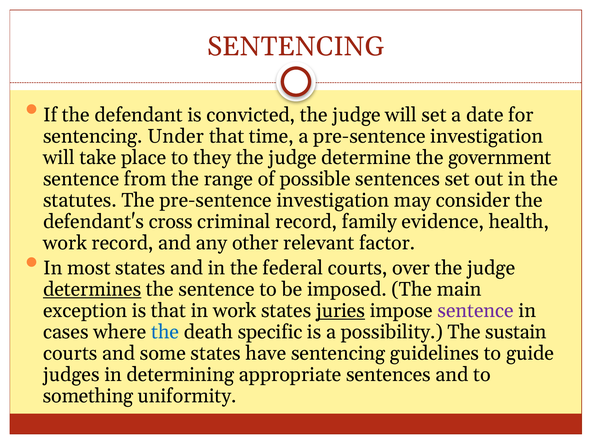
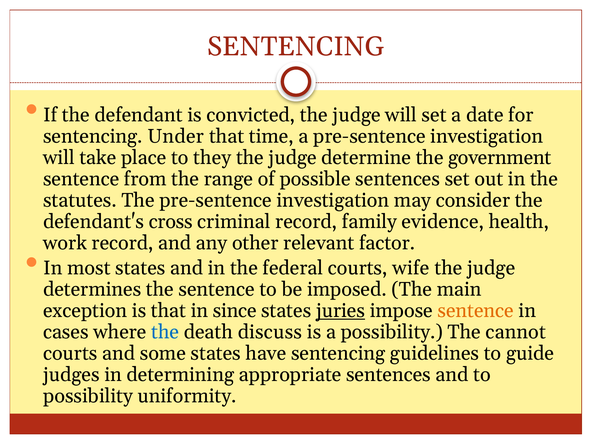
over: over -> wife
determines underline: present -> none
in work: work -> since
sentence at (476, 311) colour: purple -> orange
specific: specific -> discuss
sustain: sustain -> cannot
something at (88, 396): something -> possibility
